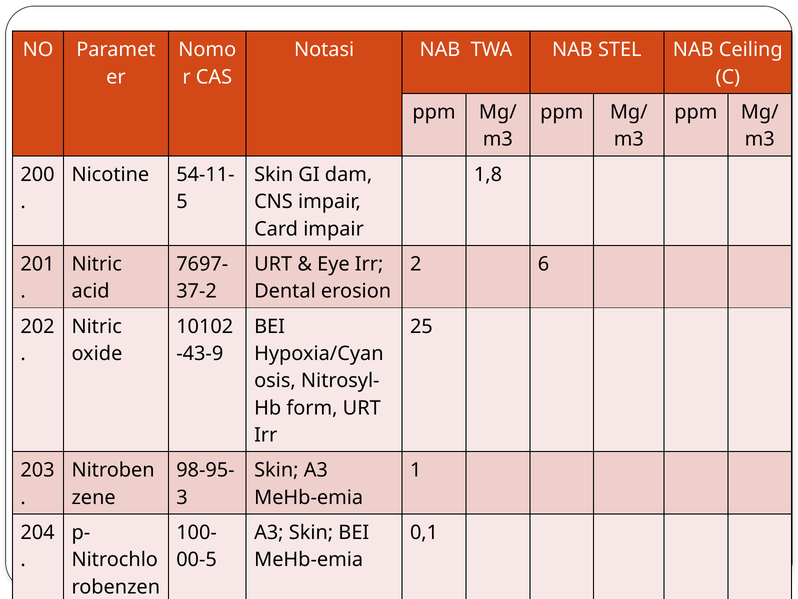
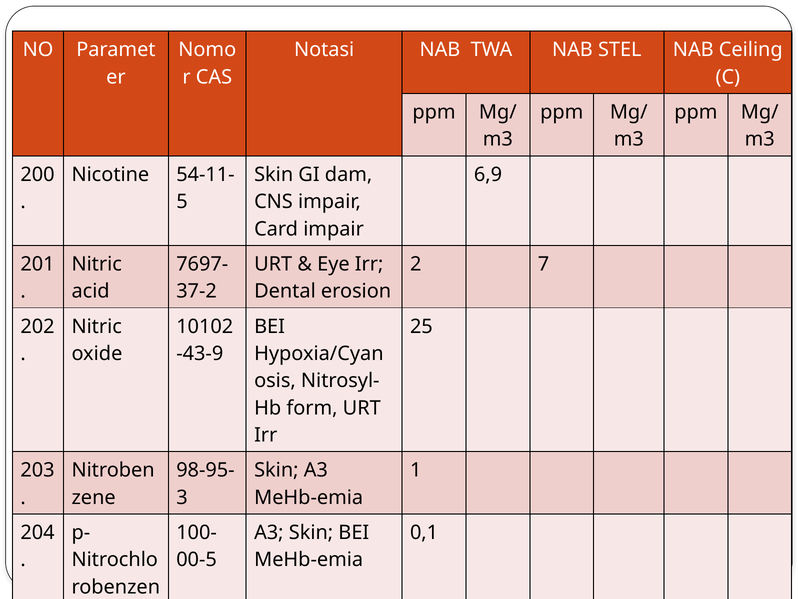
1,8: 1,8 -> 6,9
6: 6 -> 7
